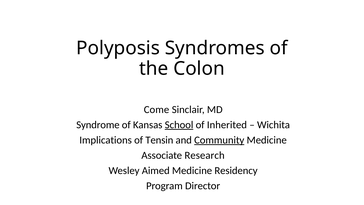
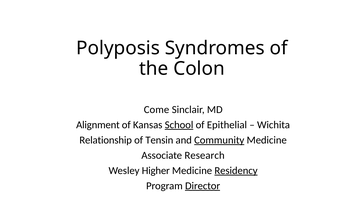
Syndrome: Syndrome -> Alignment
Inherited: Inherited -> Epithelial
Implications: Implications -> Relationship
Aimed: Aimed -> Higher
Residency underline: none -> present
Director underline: none -> present
